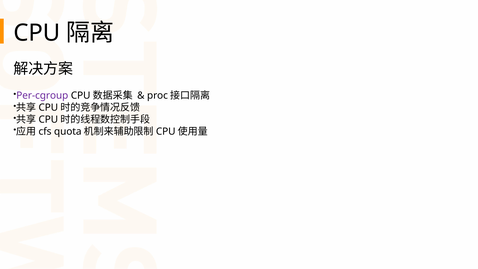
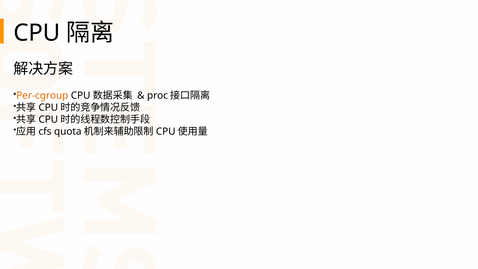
Per-cgroup colour: purple -> orange
